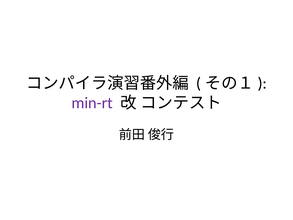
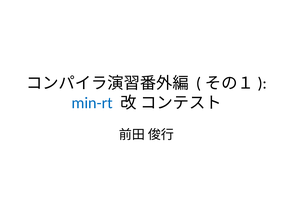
min-rt colour: purple -> blue
